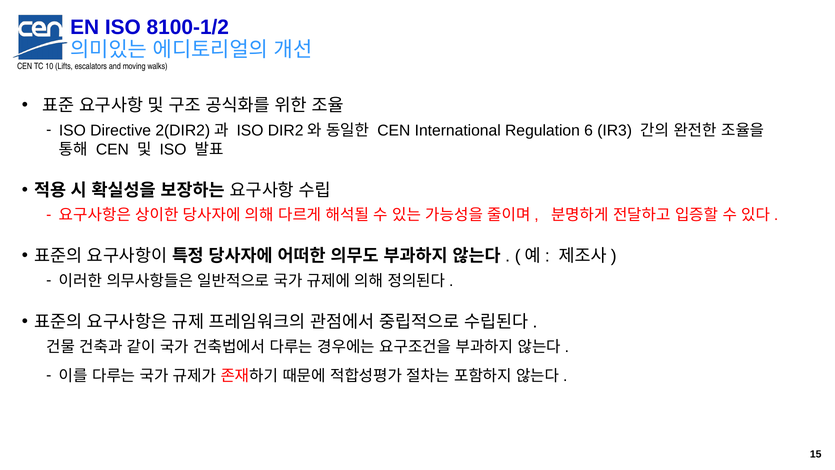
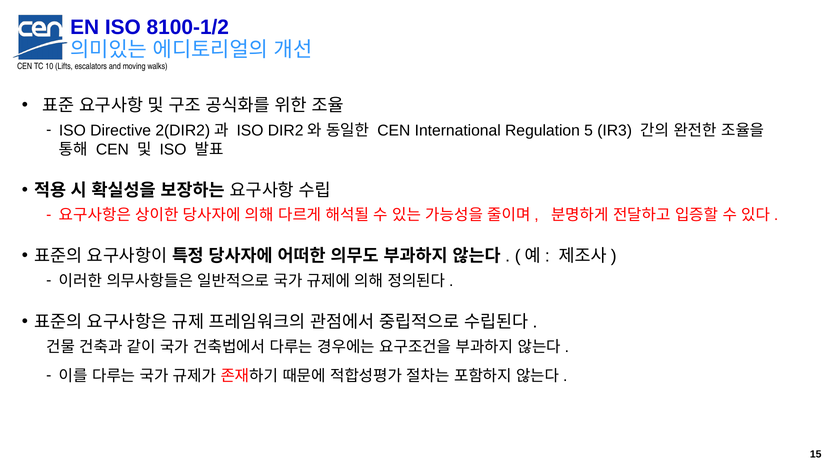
6: 6 -> 5
